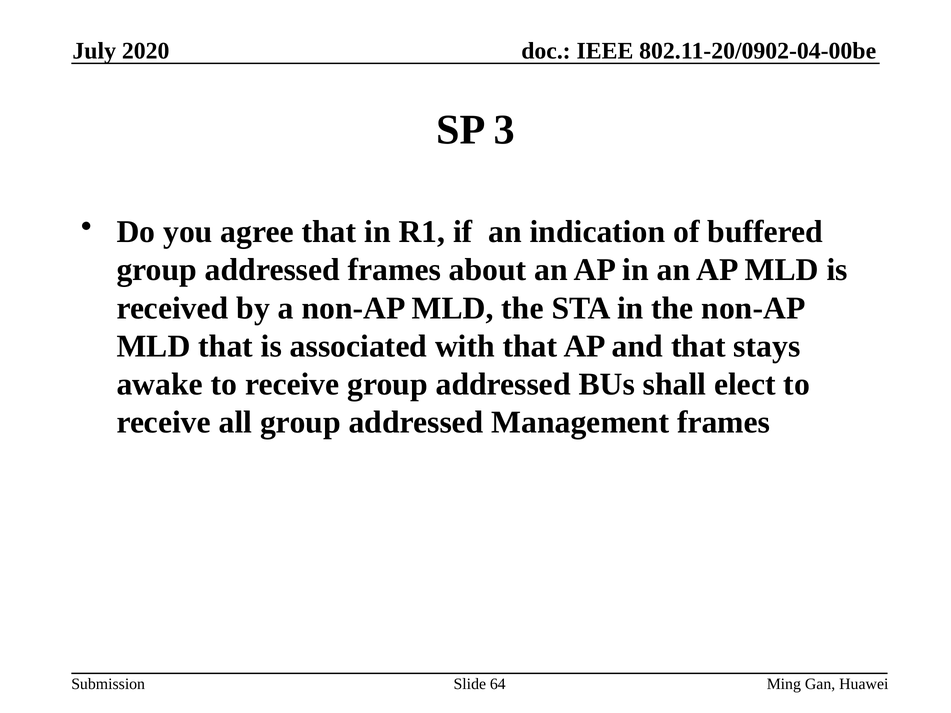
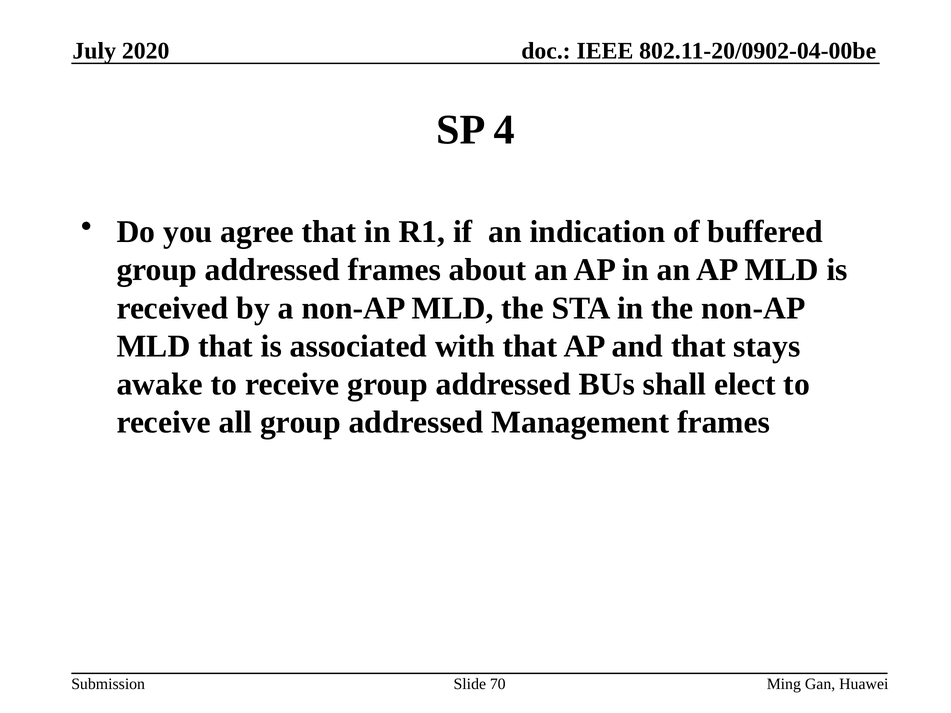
3: 3 -> 4
64: 64 -> 70
